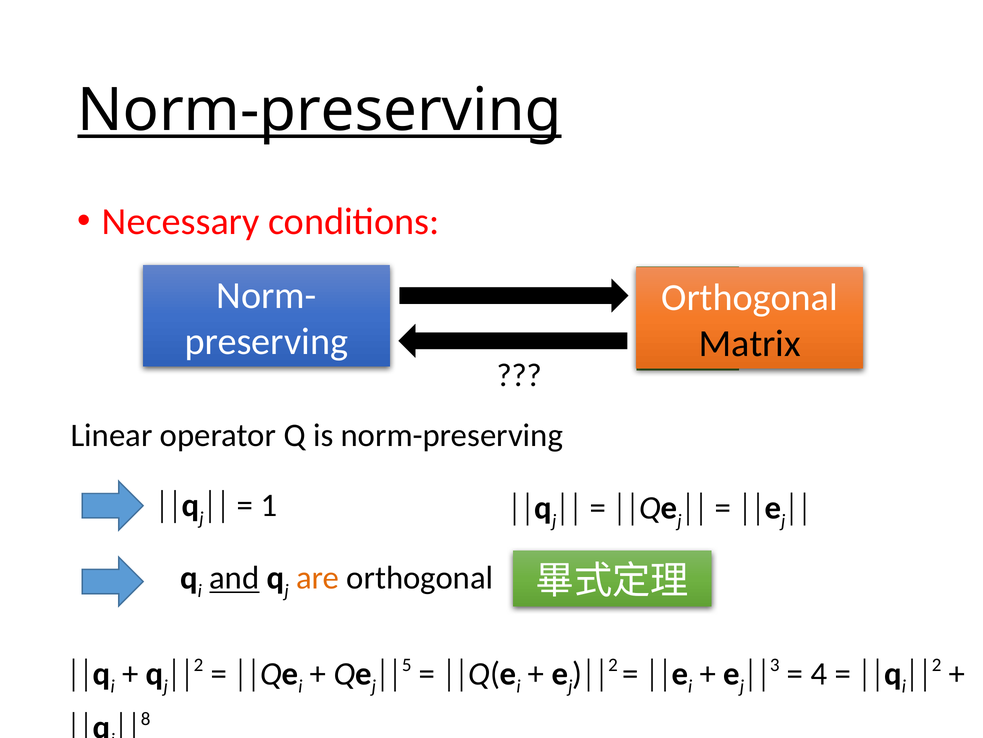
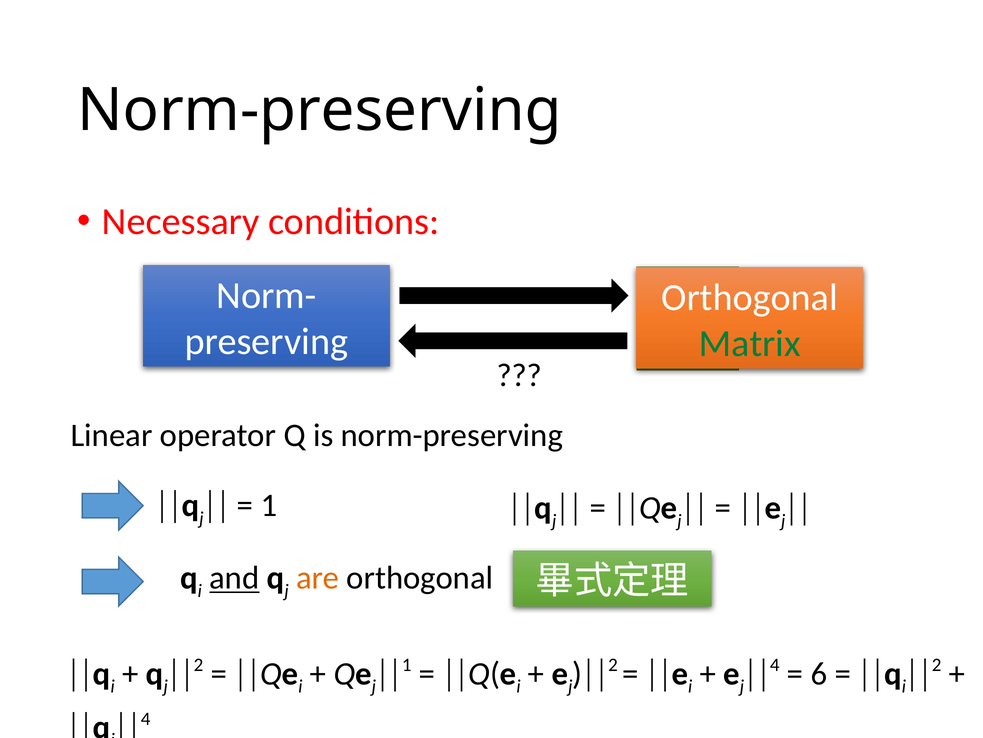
Norm-preserving at (320, 110) underline: present -> none
Matrix colour: black -> green
5 at (407, 664): 5 -> 1
3 at (775, 664): 3 -> 4
4: 4 -> 6
8 at (146, 718): 8 -> 4
